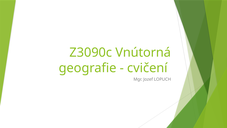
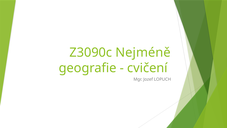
Vnútorná: Vnútorná -> Nejméně
